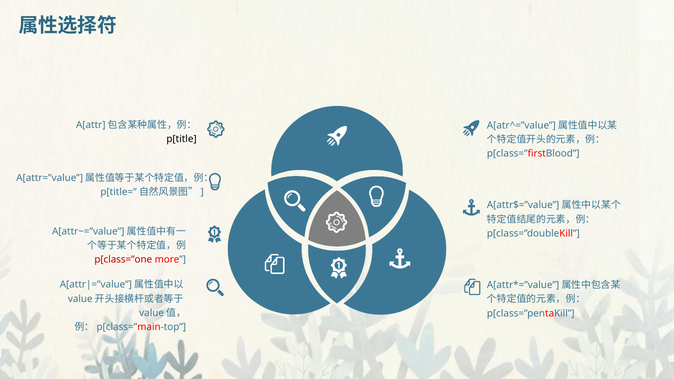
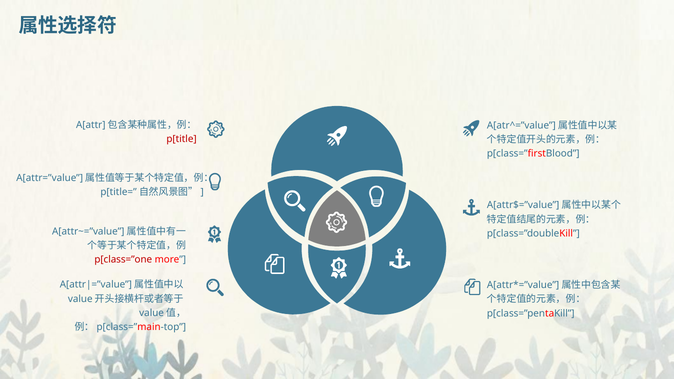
p[title colour: black -> red
